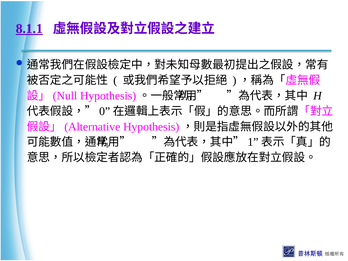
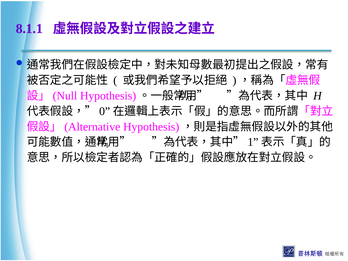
8.1.1 underline: present -> none
